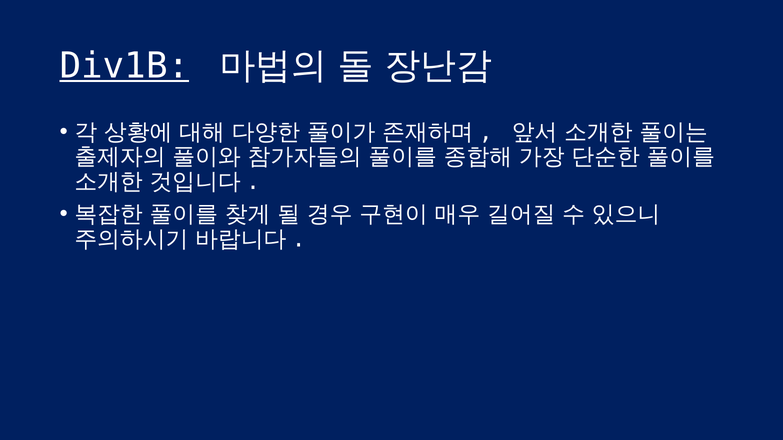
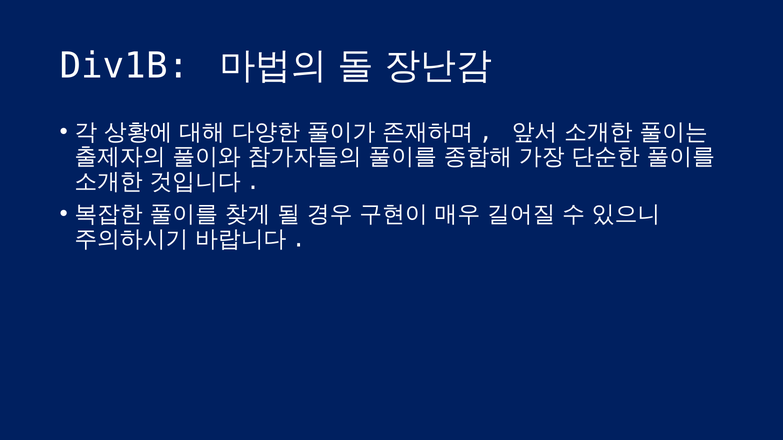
Div1B underline: present -> none
